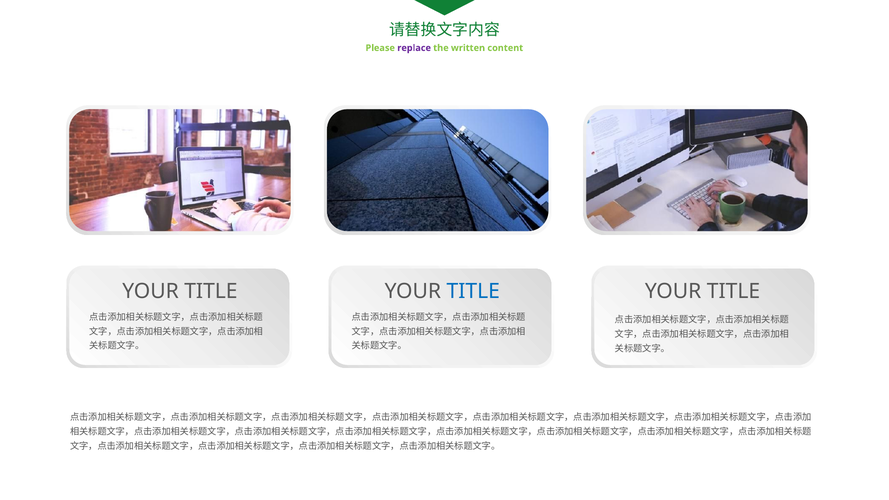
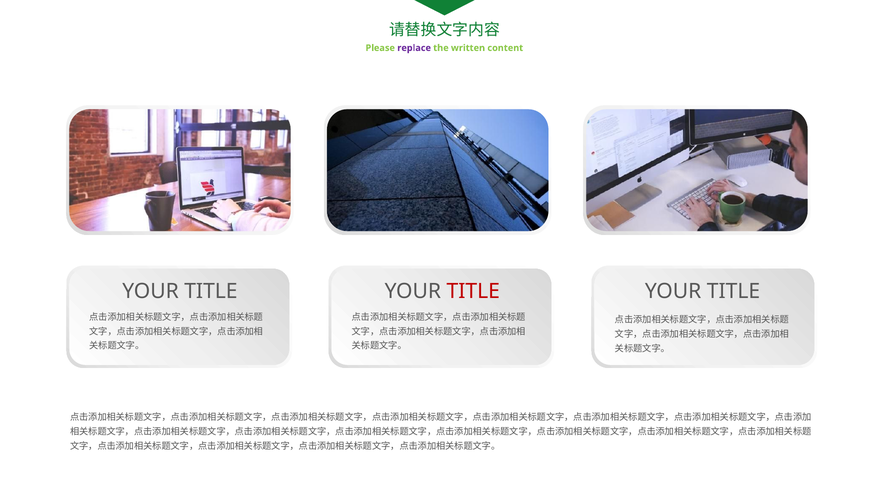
TITLE at (473, 291) colour: blue -> red
